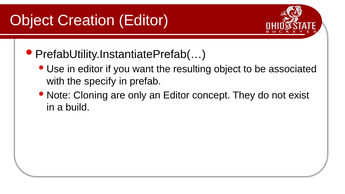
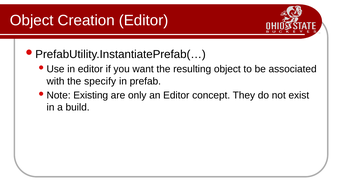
Cloning: Cloning -> Existing
